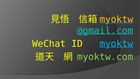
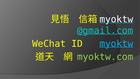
myoktw at (116, 19) colour: yellow -> white
